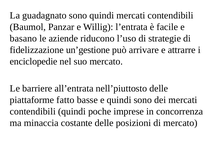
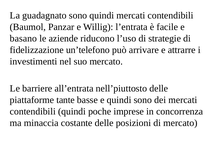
un’gestione: un’gestione -> un’telefono
enciclopedie: enciclopedie -> investimenti
fatto: fatto -> tante
